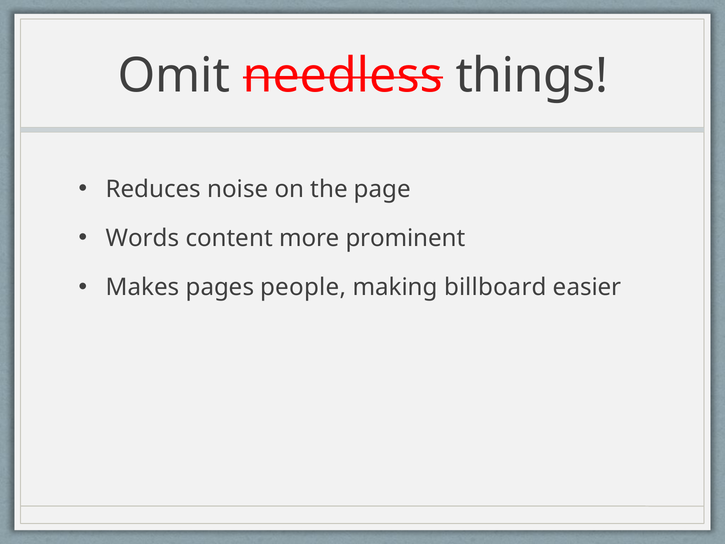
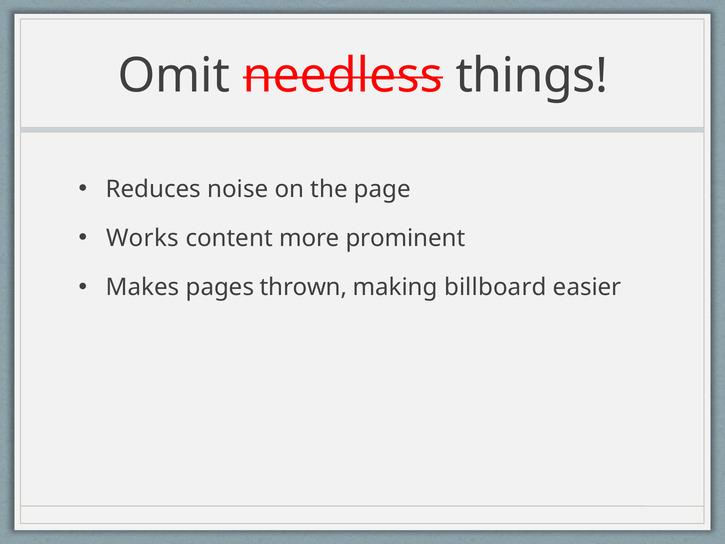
Words: Words -> Works
people: people -> thrown
